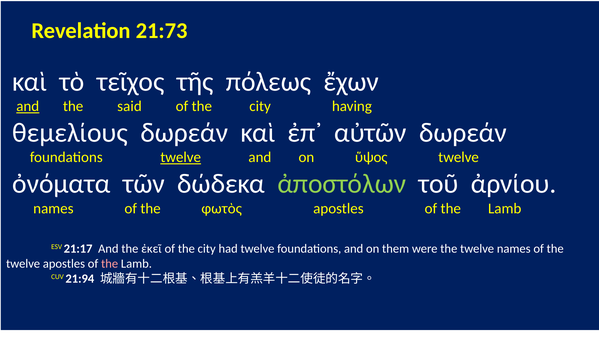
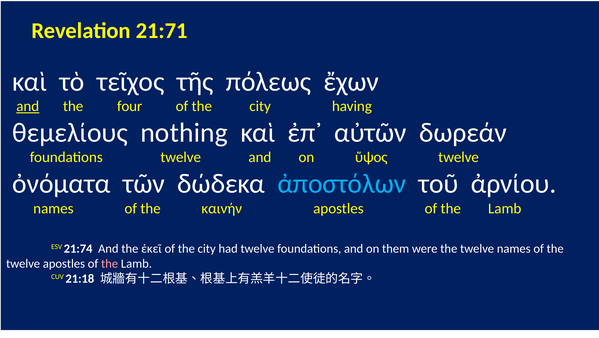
21:73: 21:73 -> 21:71
said: said -> four
θεμελίους δωρεάν: δωρεάν -> nothing
twelve at (181, 157) underline: present -> none
ἀποστόλων colour: light green -> light blue
φωτὸς: φωτὸς -> καινήν
21:17: 21:17 -> 21:74
21:94: 21:94 -> 21:18
